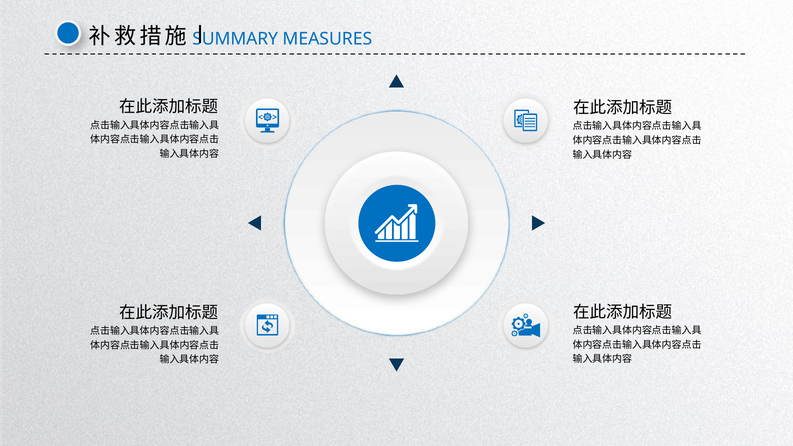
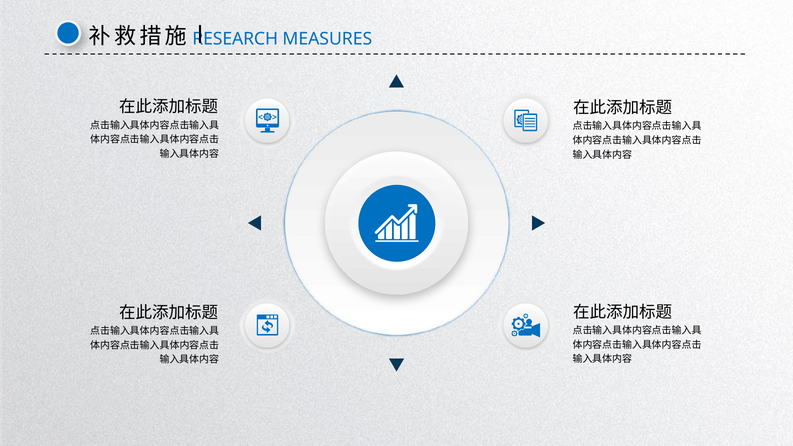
SUMMARY: SUMMARY -> RESEARCH
